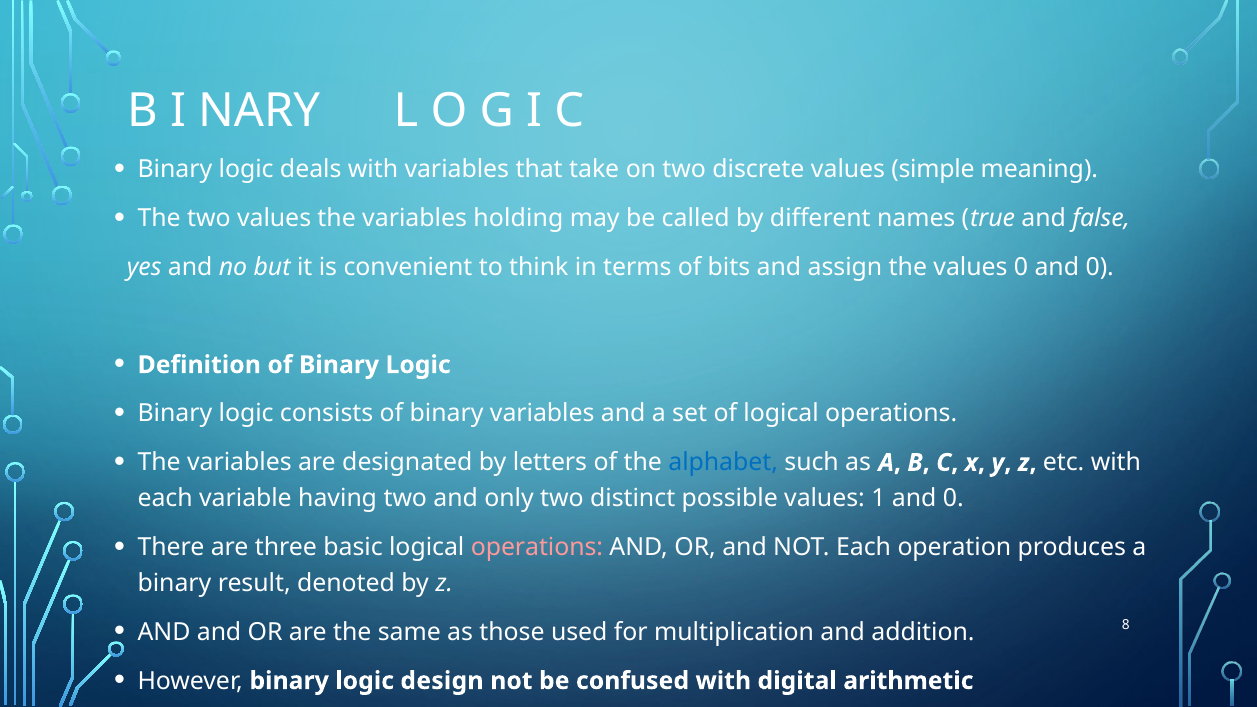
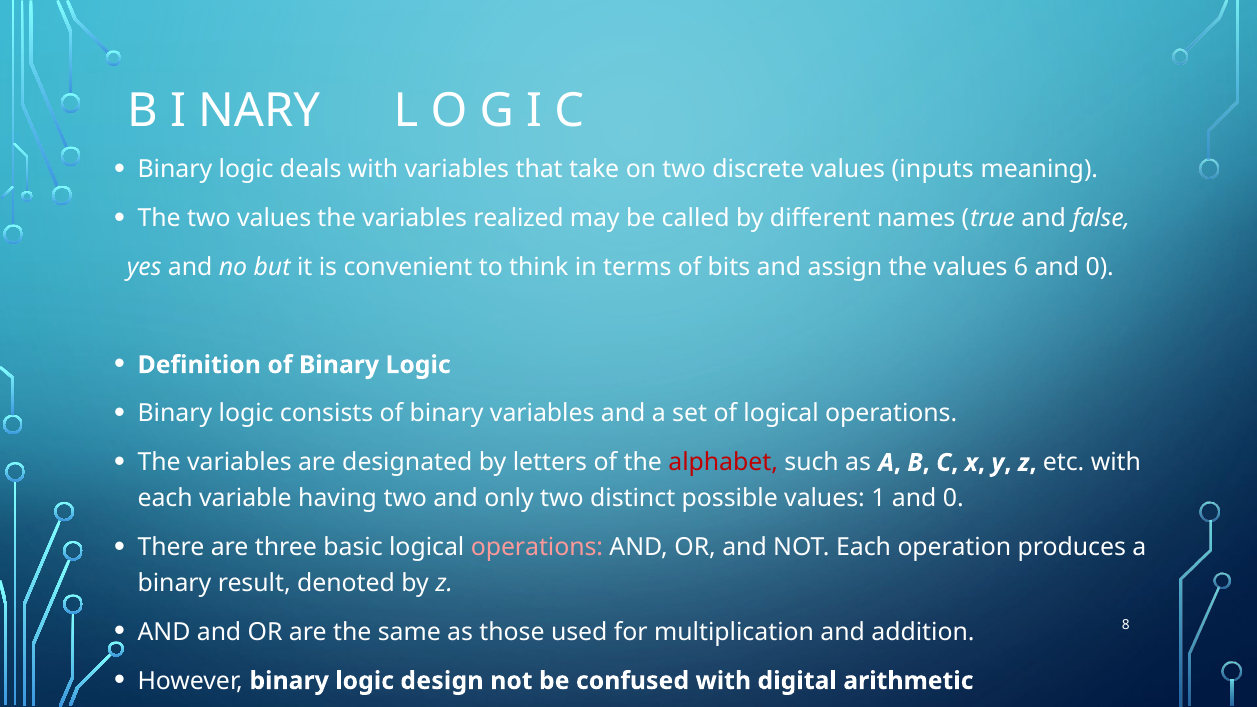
simple: simple -> inputs
holding: holding -> realized
values 0: 0 -> 6
alphabet colour: blue -> red
